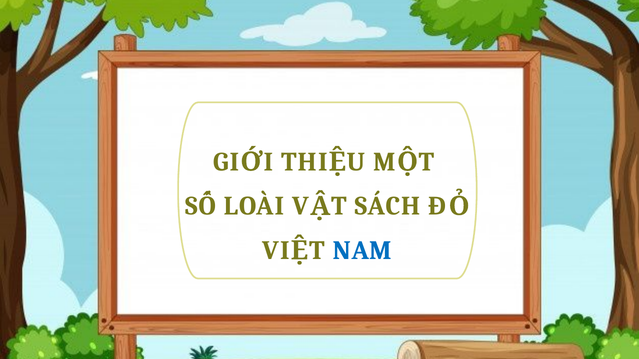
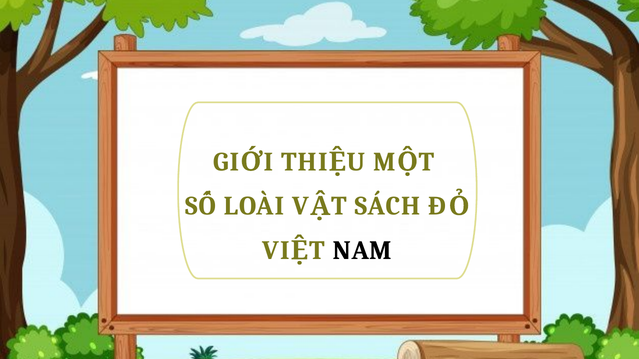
NAM colour: blue -> black
